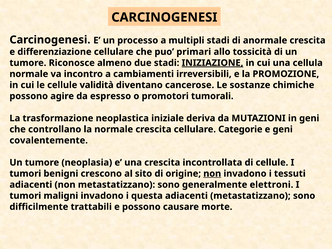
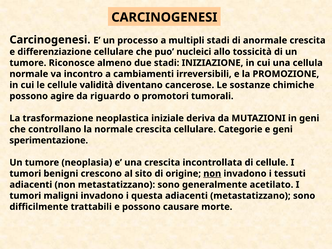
primari: primari -> nucleici
INIZIAZIONE underline: present -> none
espresso: espresso -> riguardo
covalentemente: covalentemente -> sperimentazione
elettroni: elettroni -> acetilato
